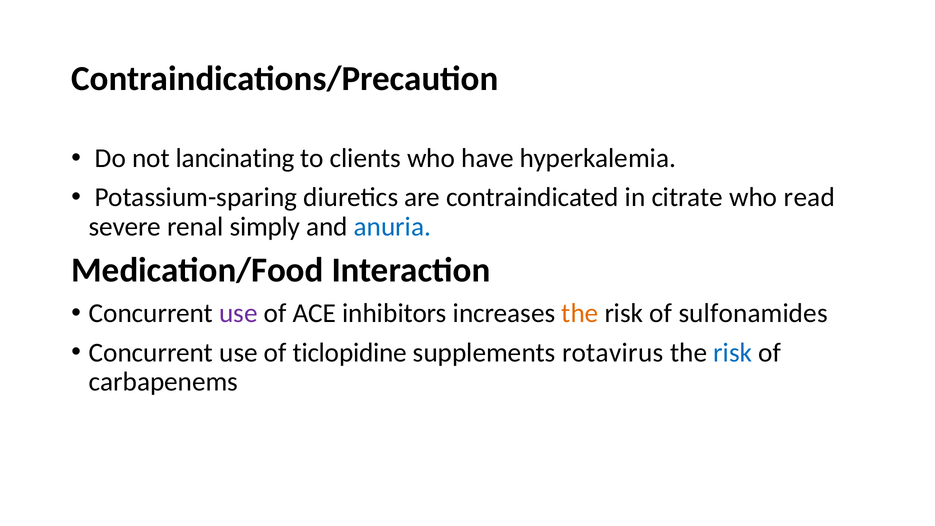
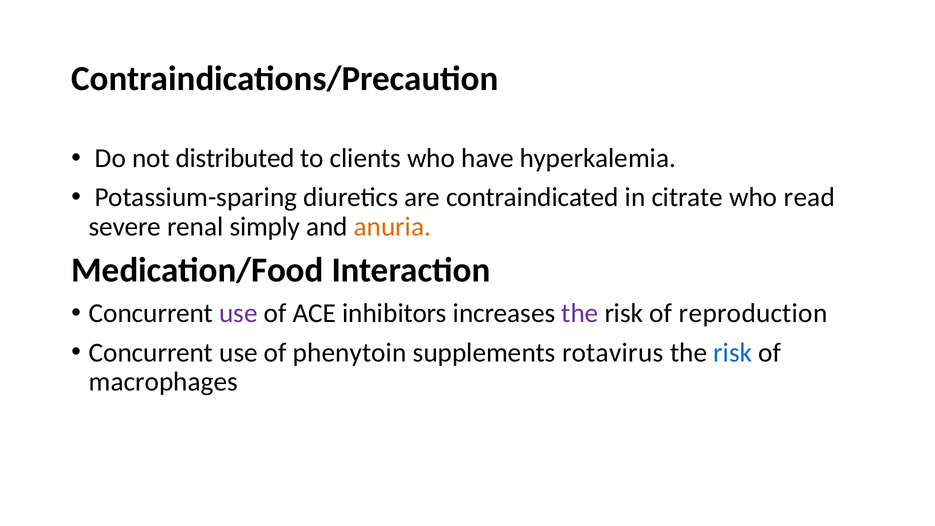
lancinating: lancinating -> distributed
anuria colour: blue -> orange
the at (580, 313) colour: orange -> purple
sulfonamides: sulfonamides -> reproduction
ticlopidine: ticlopidine -> phenytoin
carbapenems: carbapenems -> macrophages
